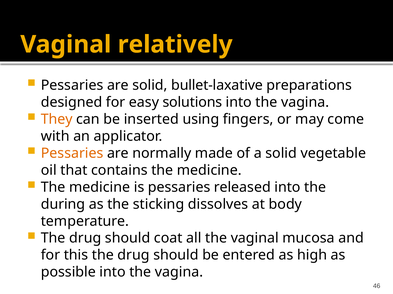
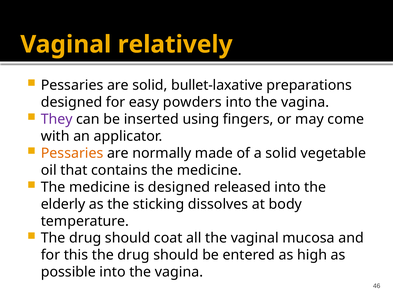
solutions: solutions -> powders
They colour: orange -> purple
is pessaries: pessaries -> designed
during: during -> elderly
